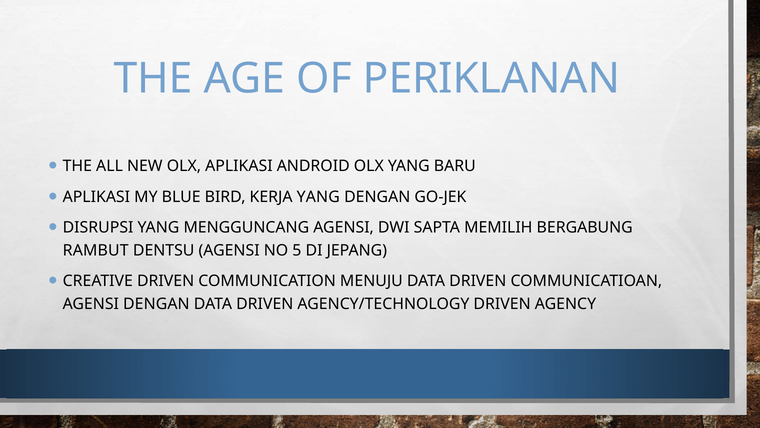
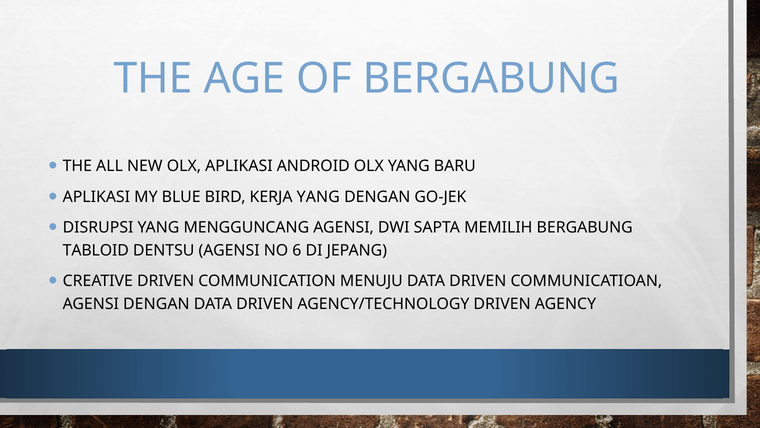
OF PERIKLANAN: PERIKLANAN -> BERGABUNG
RAMBUT: RAMBUT -> TABLOID
5: 5 -> 6
